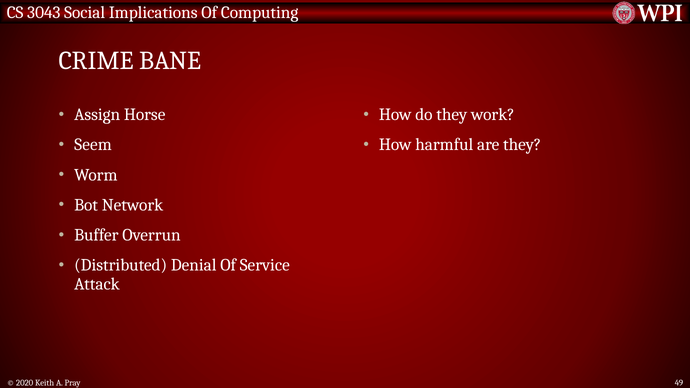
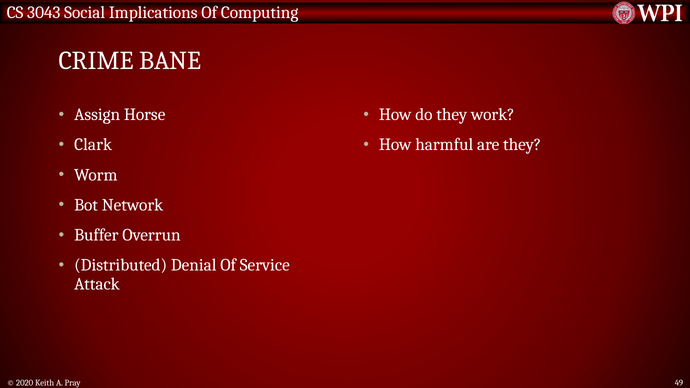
Seem: Seem -> Clark
